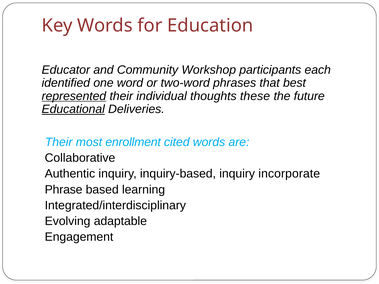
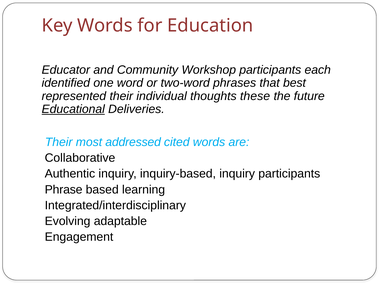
represented underline: present -> none
enrollment: enrollment -> addressed
inquiry incorporate: incorporate -> participants
